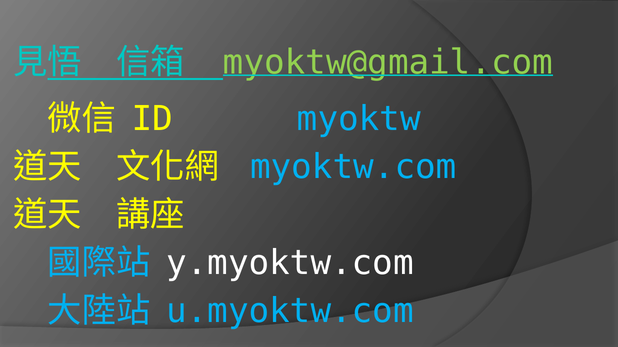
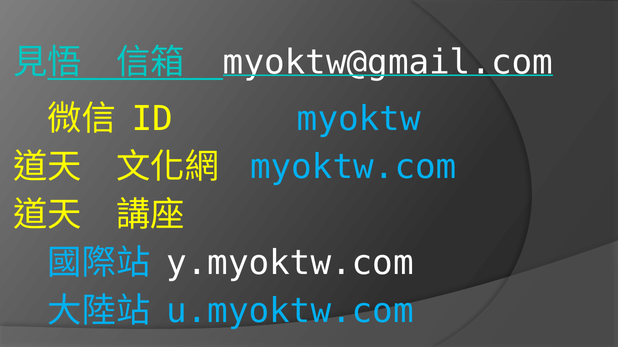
myoktw@gmail.com colour: light green -> white
